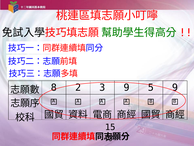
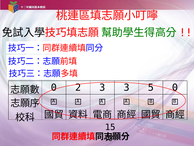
8 at (54, 87): 8 -> 0
3 9: 9 -> 3
5 9: 9 -> 0
